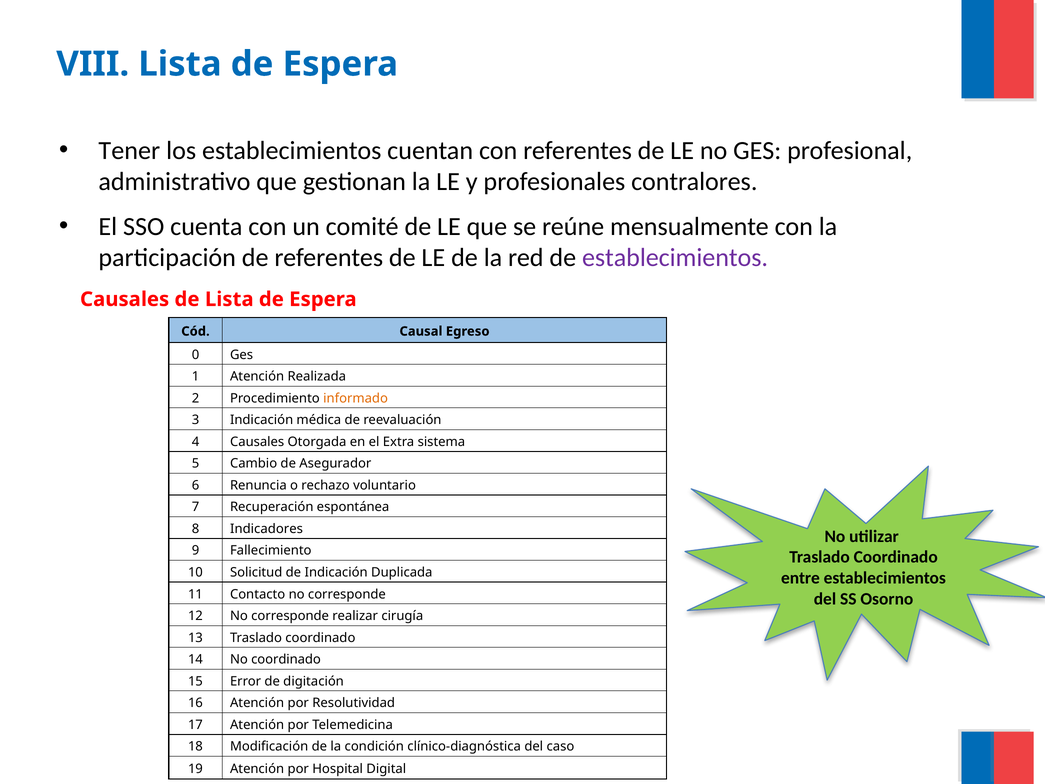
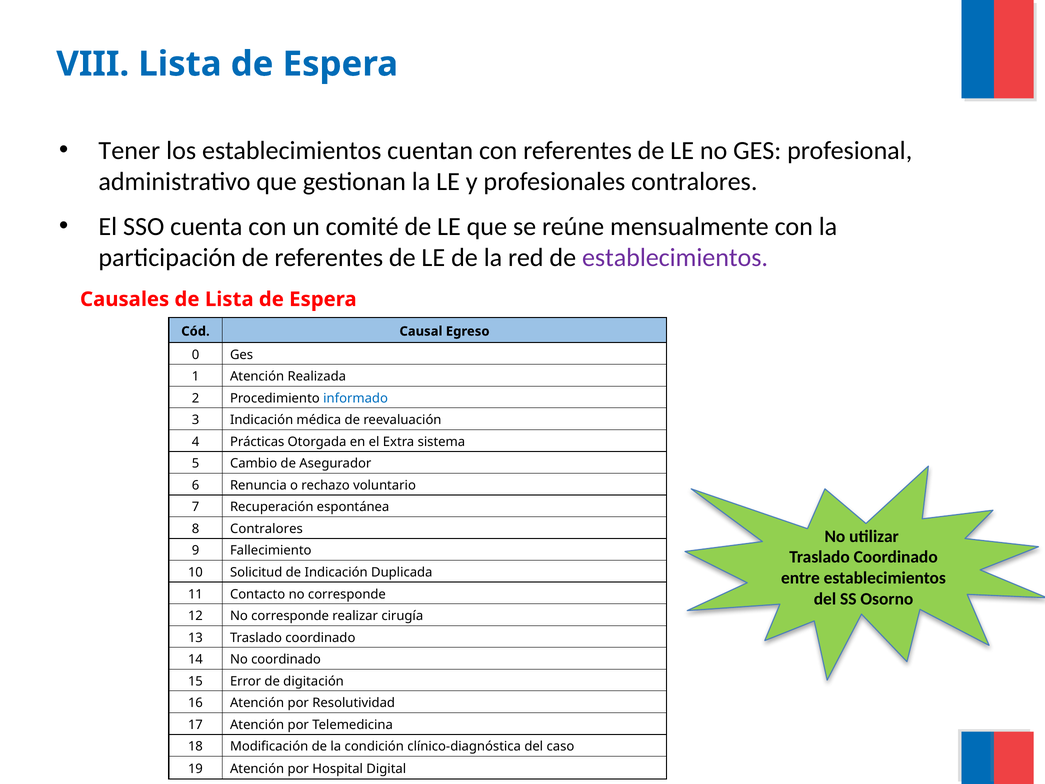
informado colour: orange -> blue
4 Causales: Causales -> Prácticas
8 Indicadores: Indicadores -> Contralores
